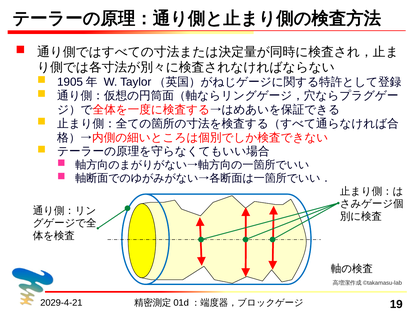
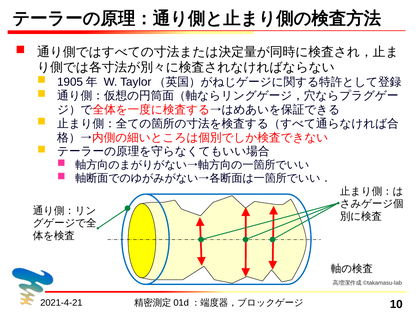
2029-4-21: 2029-4-21 -> 2021-4-21
19: 19 -> 10
